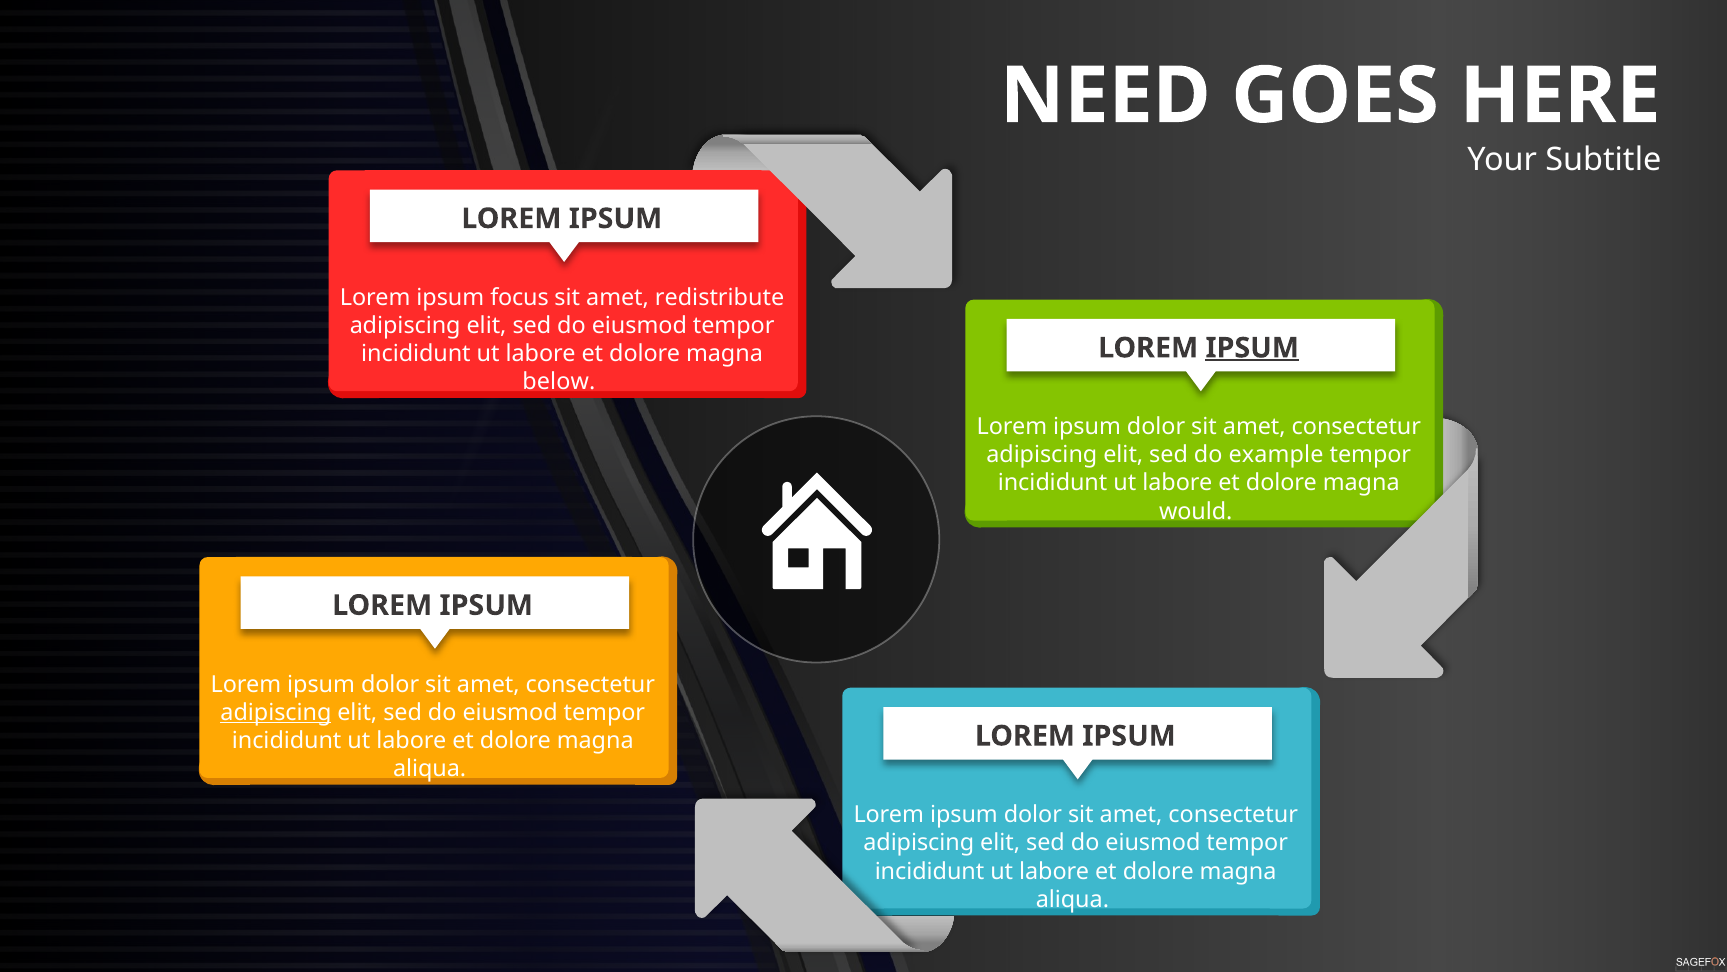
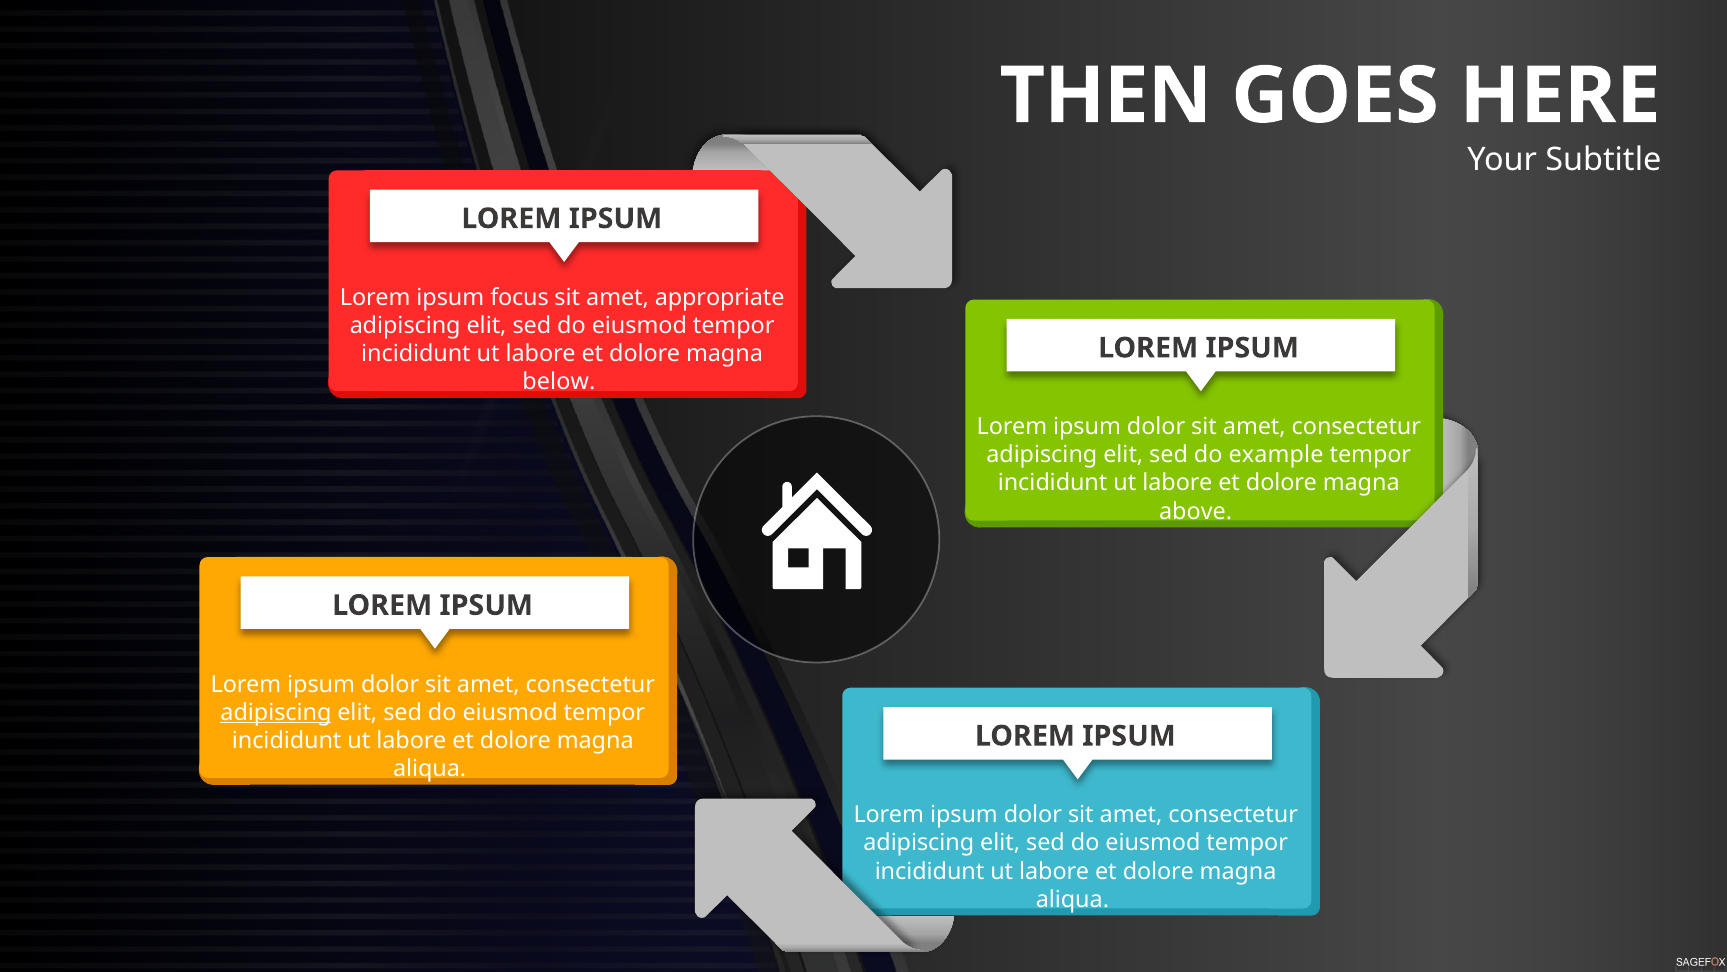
NEED: NEED -> THEN
redistribute: redistribute -> appropriate
IPSUM at (1252, 348) underline: present -> none
would: would -> above
